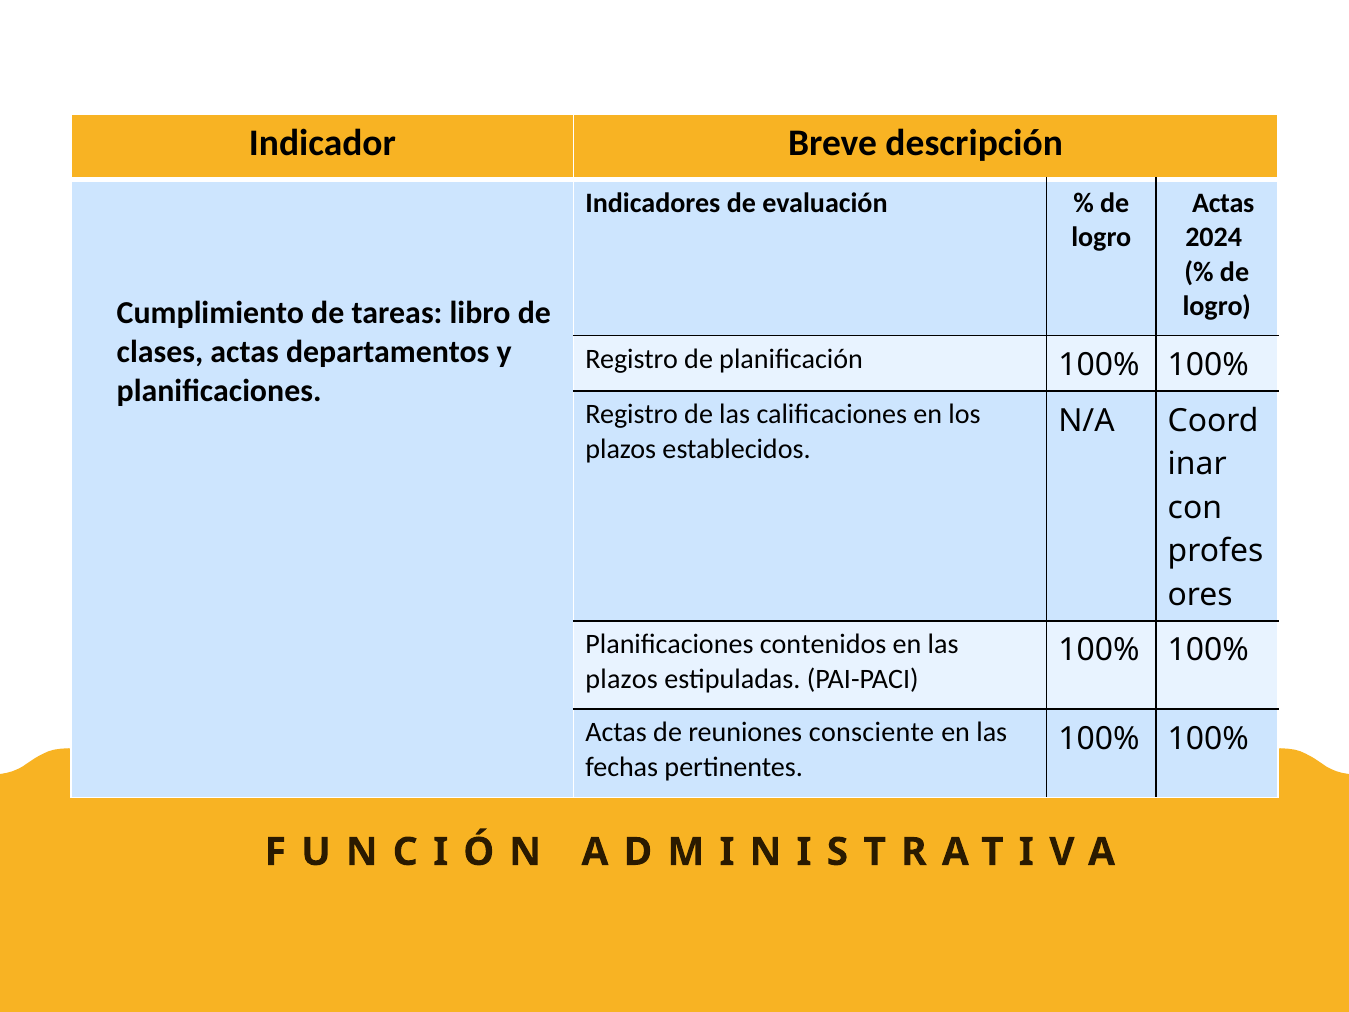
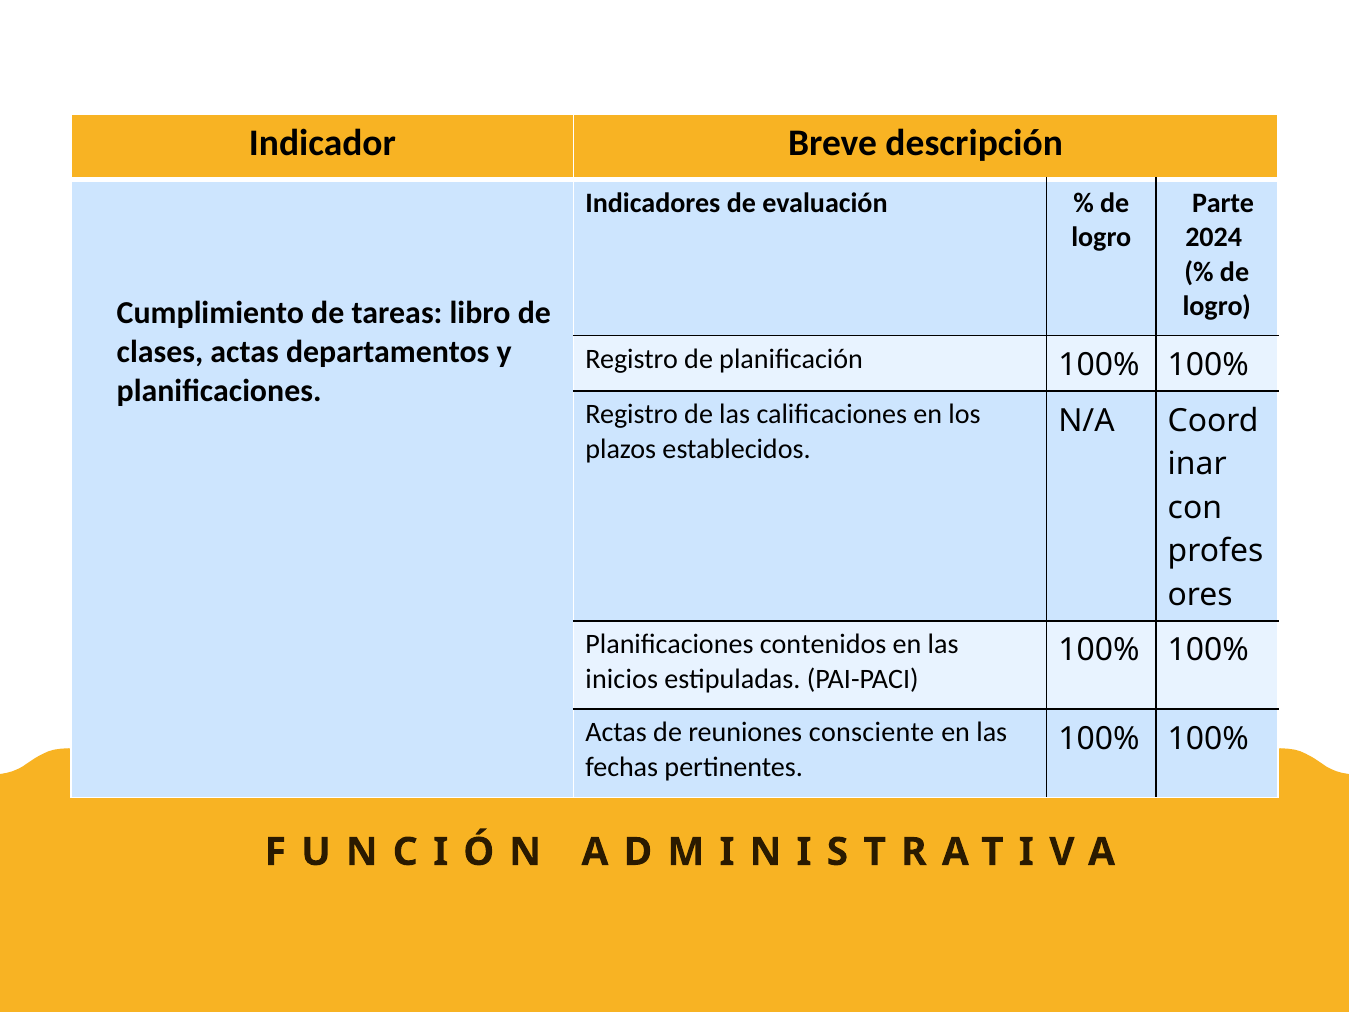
Actas at (1223, 203): Actas -> Parte
plazos at (622, 679): plazos -> inicios
